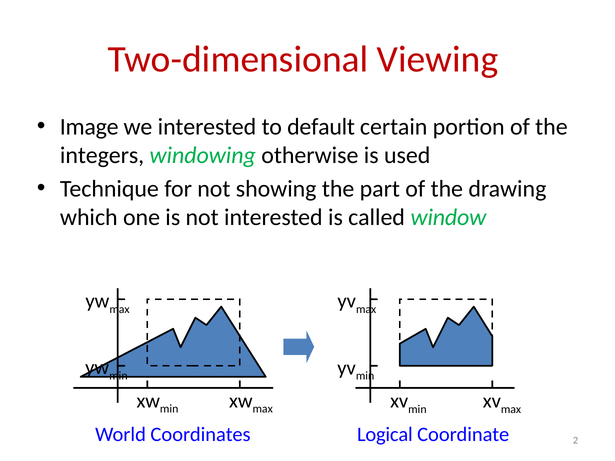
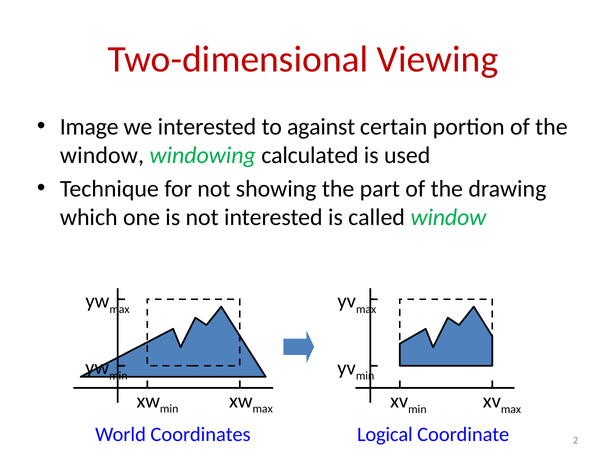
default: default -> against
integers at (102, 155): integers -> window
otherwise: otherwise -> calculated
